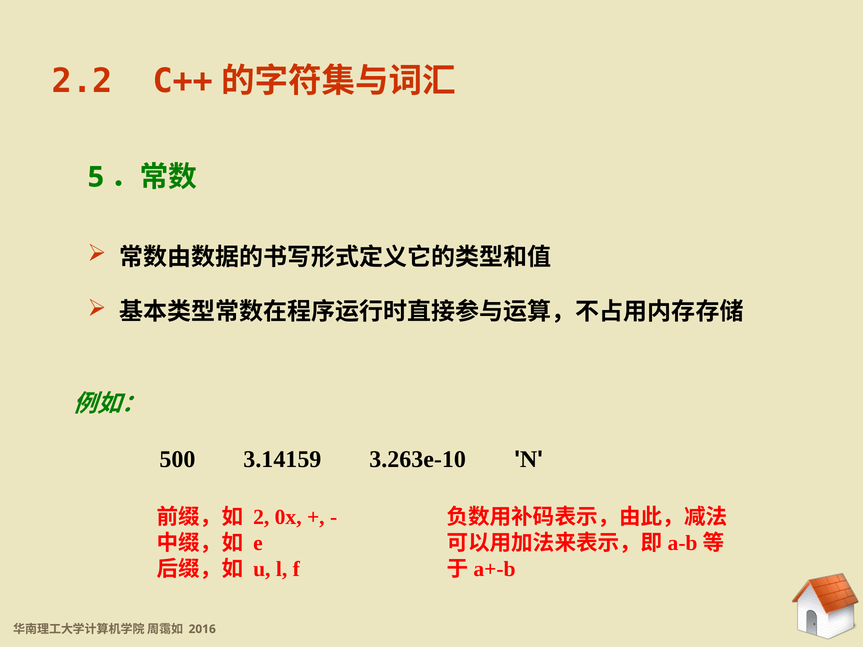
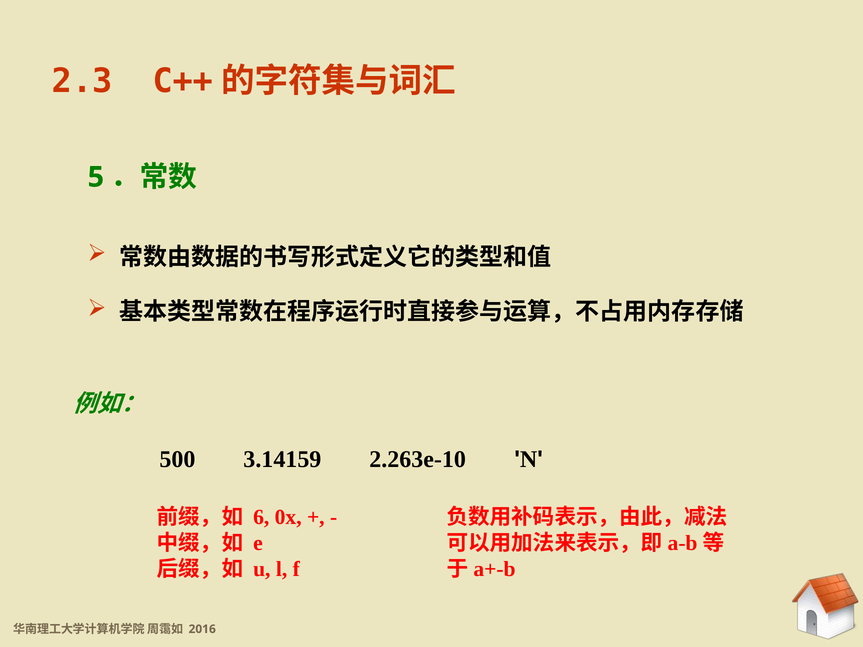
2.2: 2.2 -> 2.3
3.263e-10: 3.263e-10 -> 2.263e-10
2: 2 -> 6
